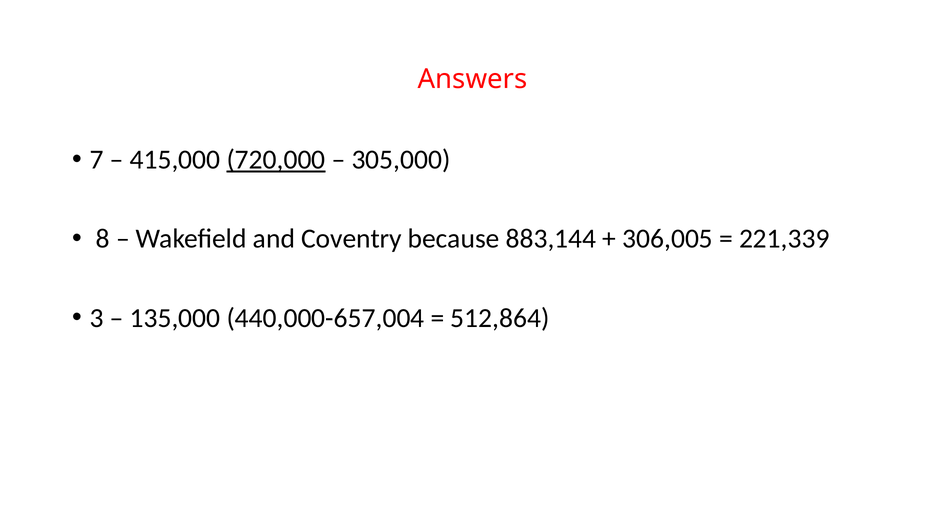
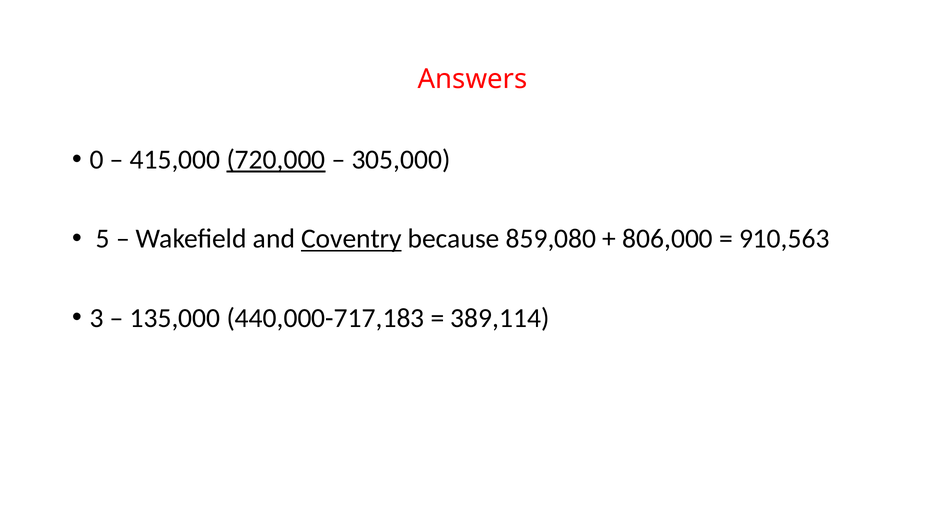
7: 7 -> 0
8: 8 -> 5
Coventry underline: none -> present
883,144: 883,144 -> 859,080
306,005: 306,005 -> 806,000
221,339: 221,339 -> 910,563
440,000-657,004: 440,000-657,004 -> 440,000-717,183
512,864: 512,864 -> 389,114
